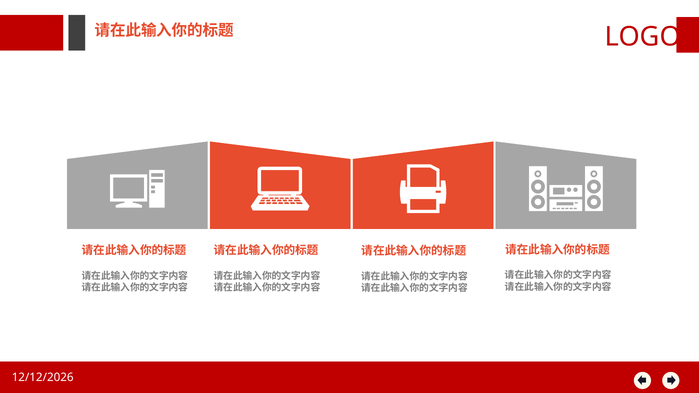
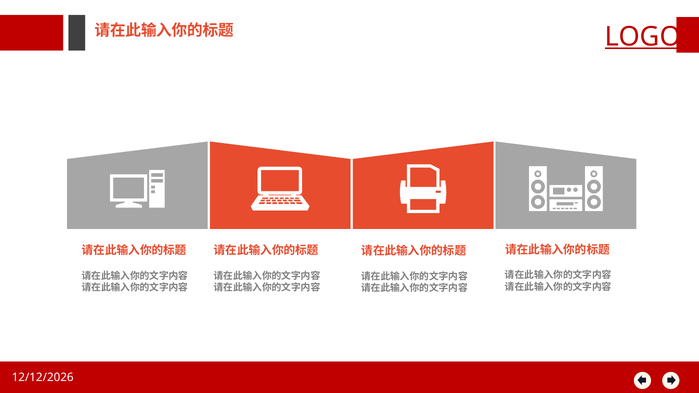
LOGO underline: none -> present
